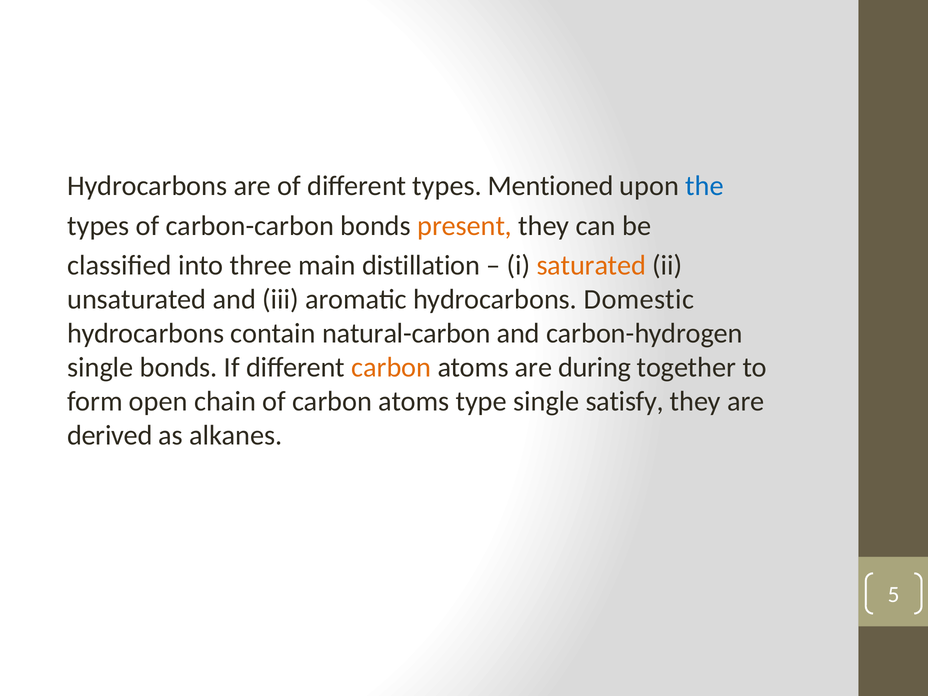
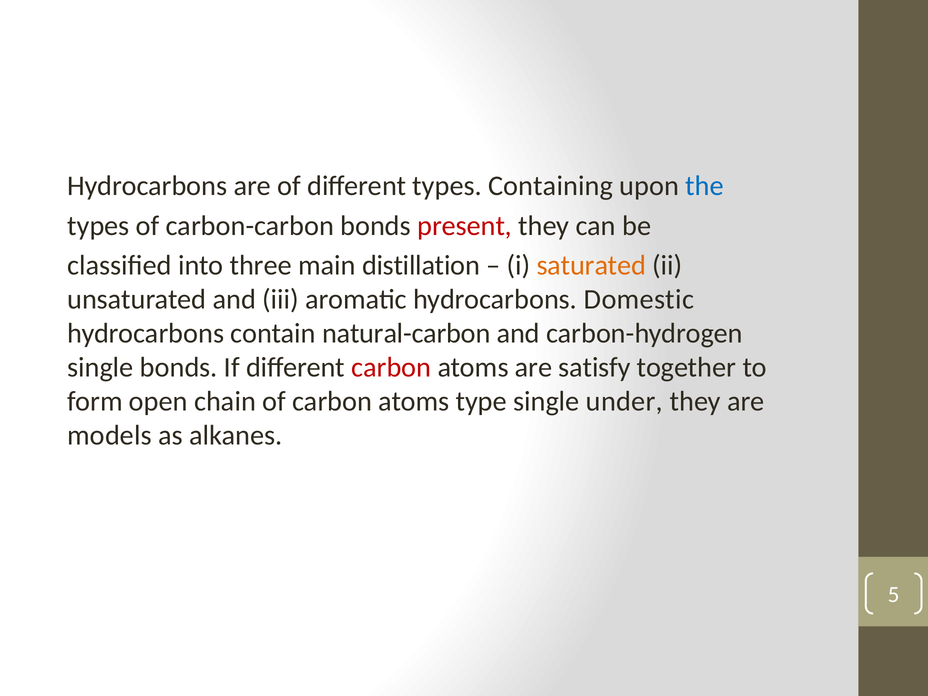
Mentioned: Mentioned -> Containing
present colour: orange -> red
carbon at (391, 367) colour: orange -> red
during: during -> satisfy
satisfy: satisfy -> under
derived: derived -> models
